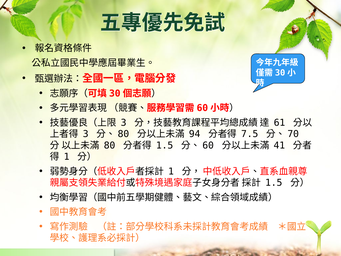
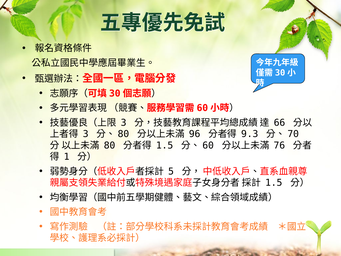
61: 61 -> 66
94: 94 -> 96
7.5: 7.5 -> 9.3
41: 41 -> 76
1 at (171, 171): 1 -> 5
